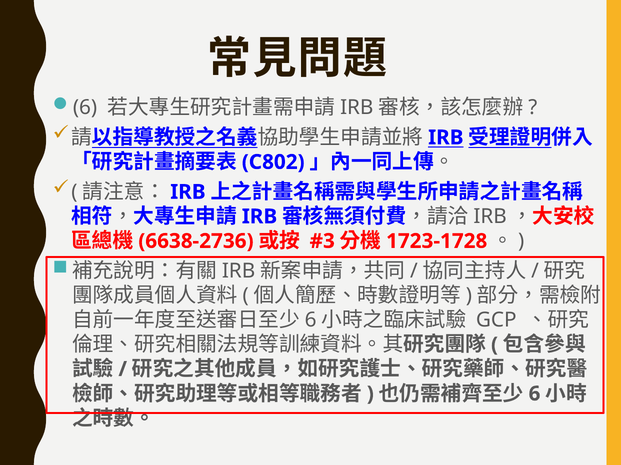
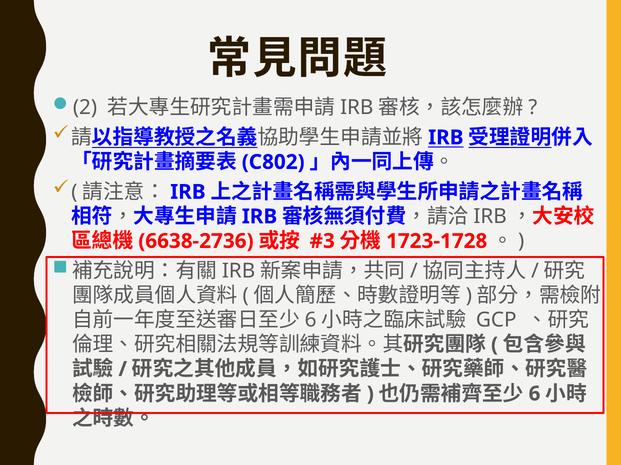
6 at (85, 108): 6 -> 2
